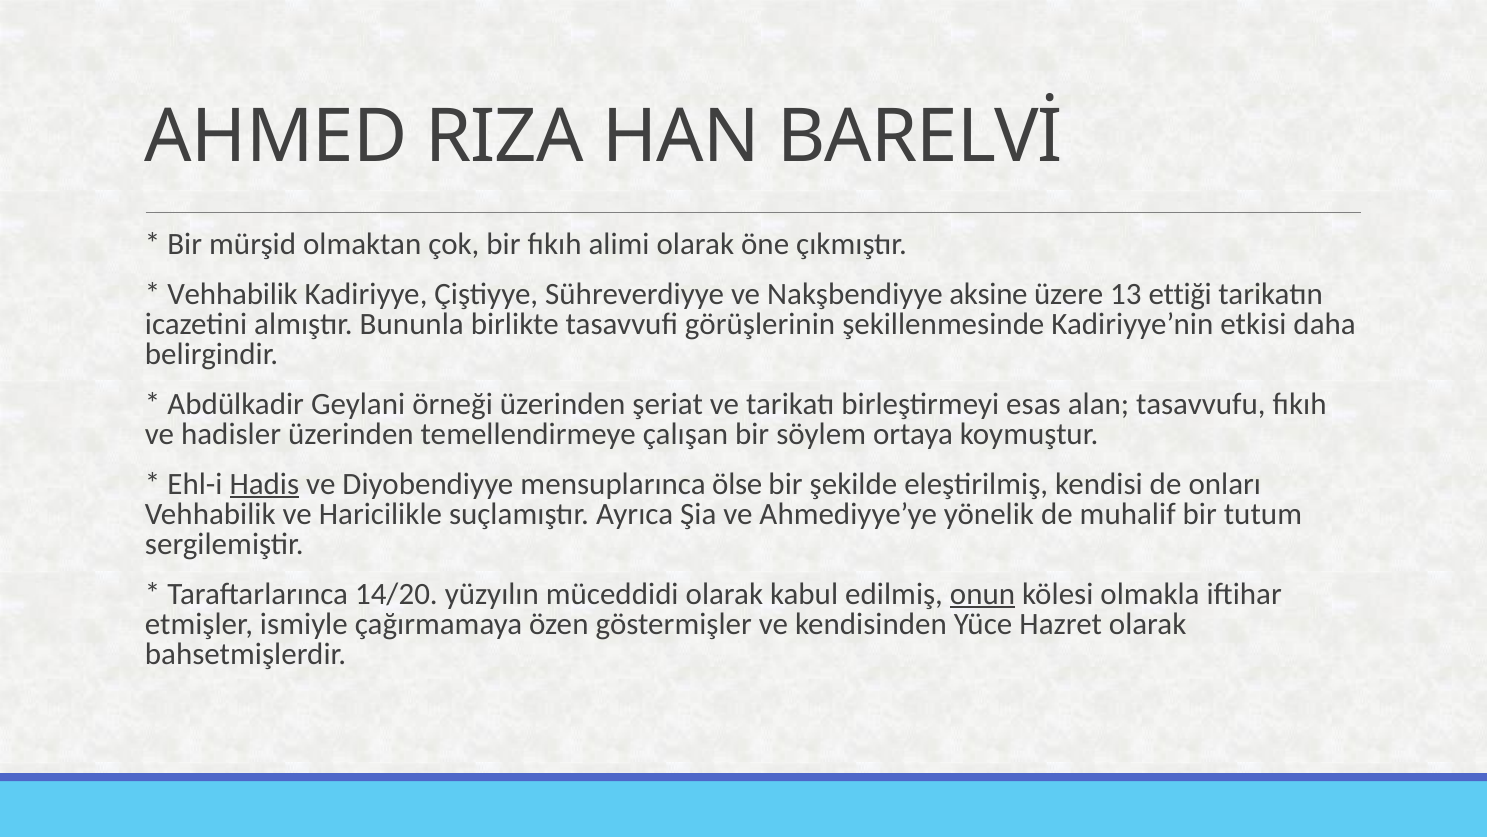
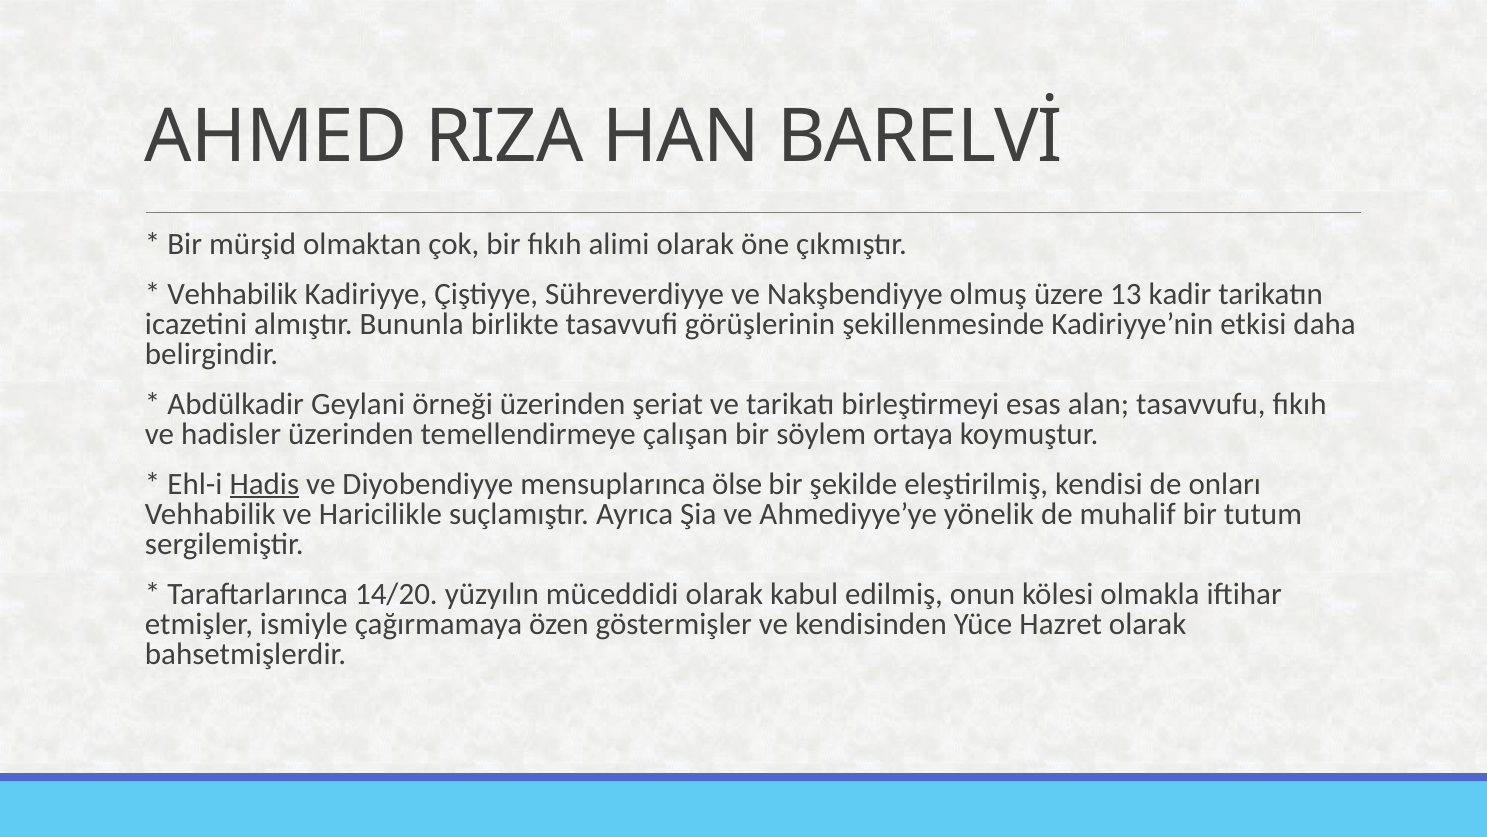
aksine: aksine -> olmuş
ettiği: ettiği -> kadir
onun underline: present -> none
